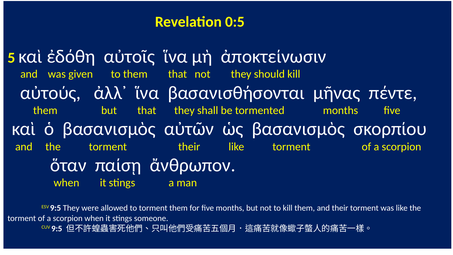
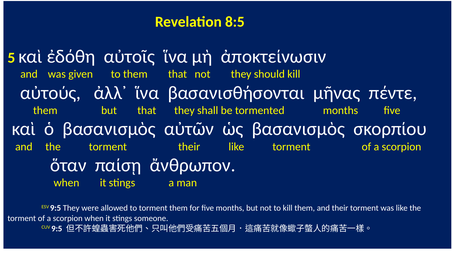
0:5: 0:5 -> 8:5
